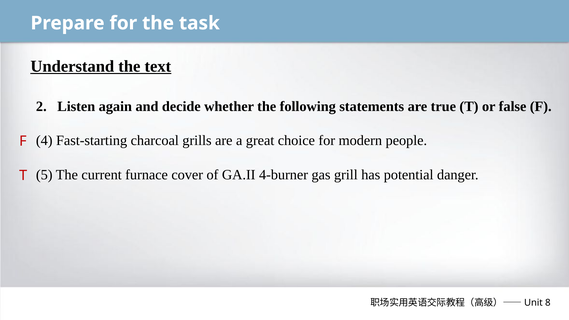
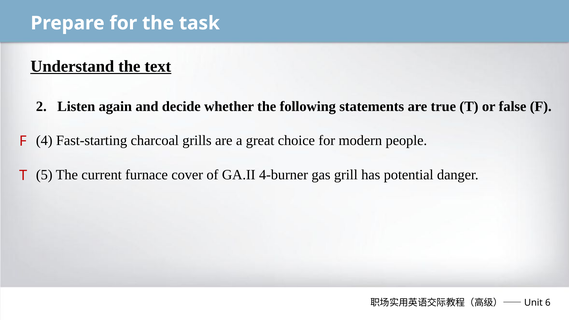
8: 8 -> 6
